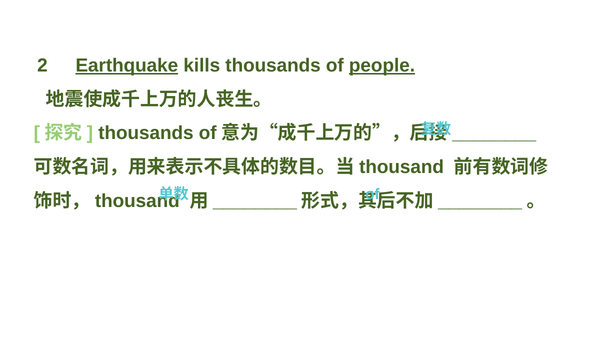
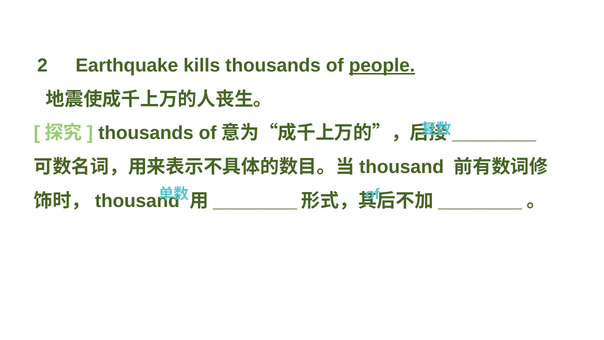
Earthquake underline: present -> none
